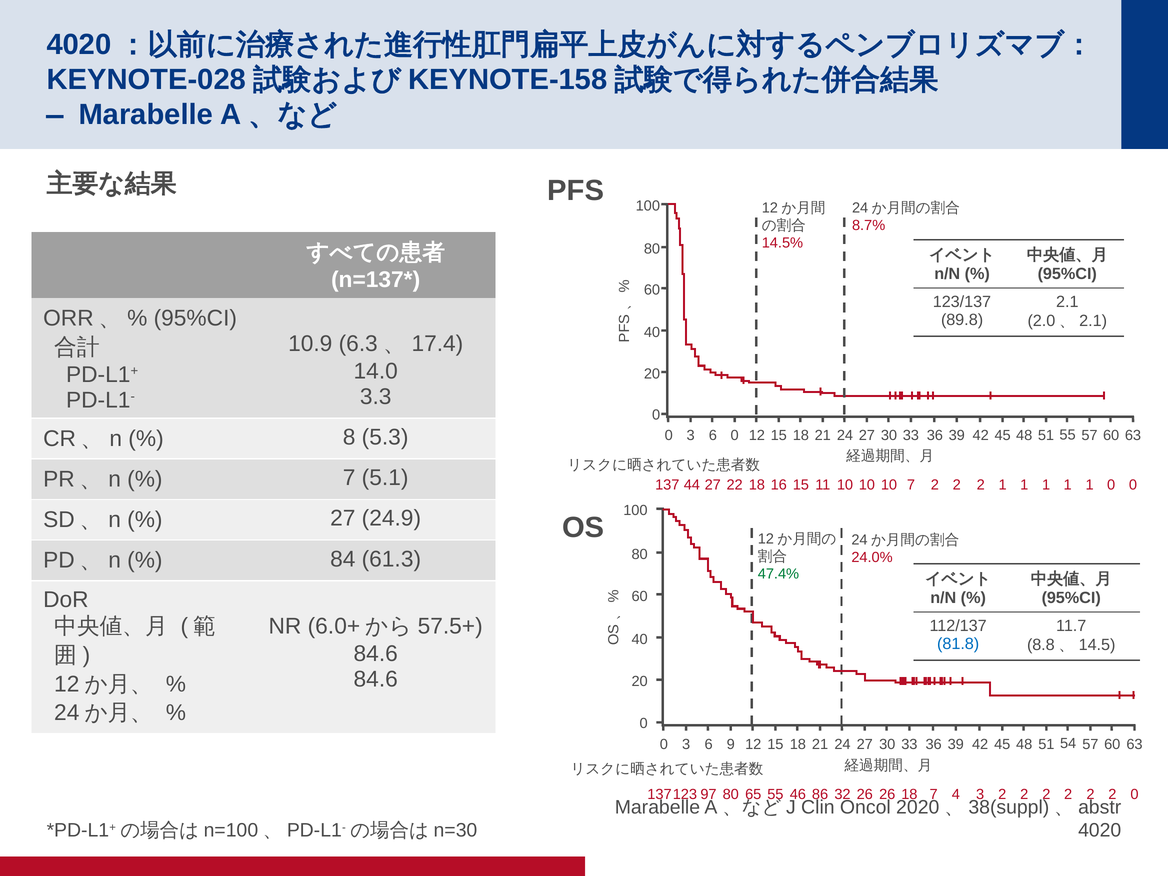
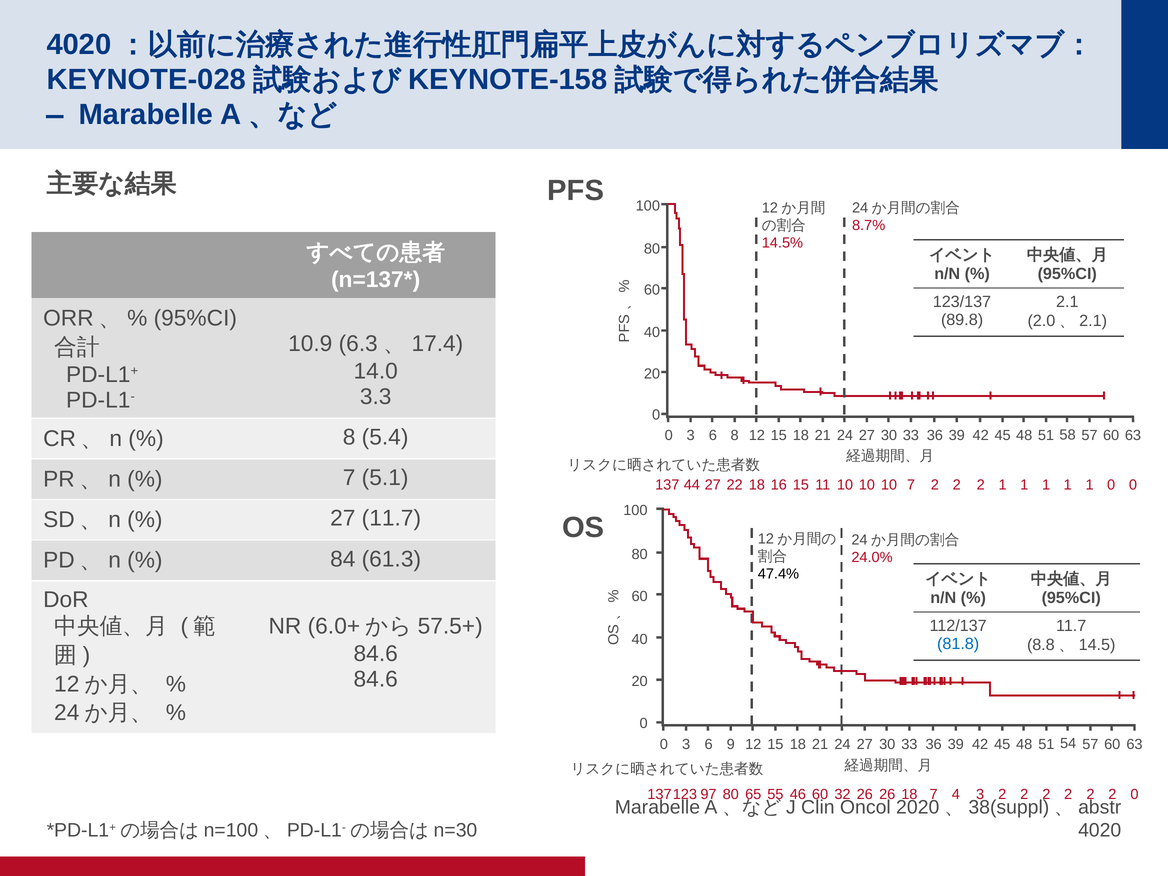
5.3: 5.3 -> 5.4
6 0: 0 -> 8
51 55: 55 -> 58
27 24.9: 24.9 -> 11.7
47.4% colour: green -> black
46 86: 86 -> 60
